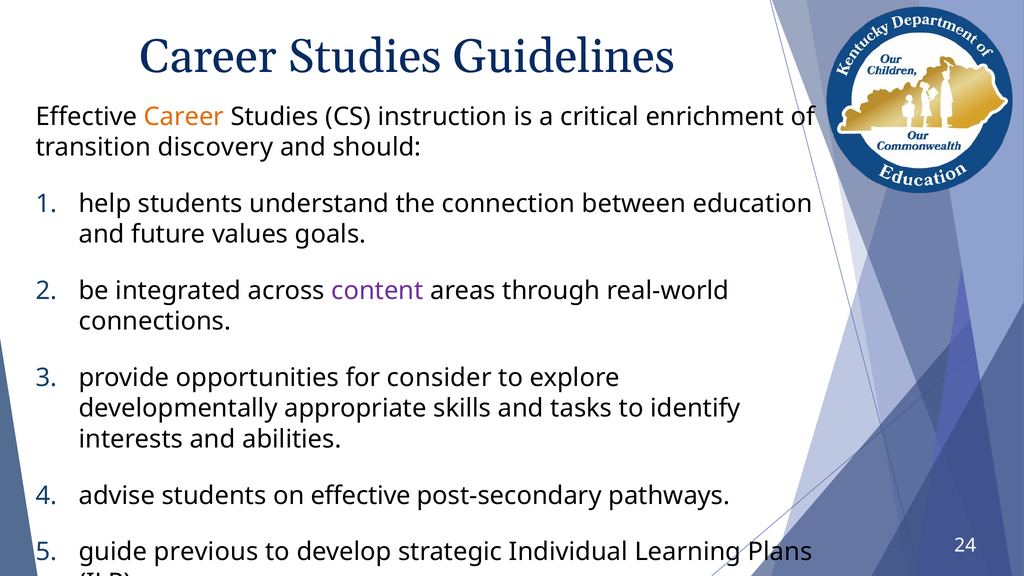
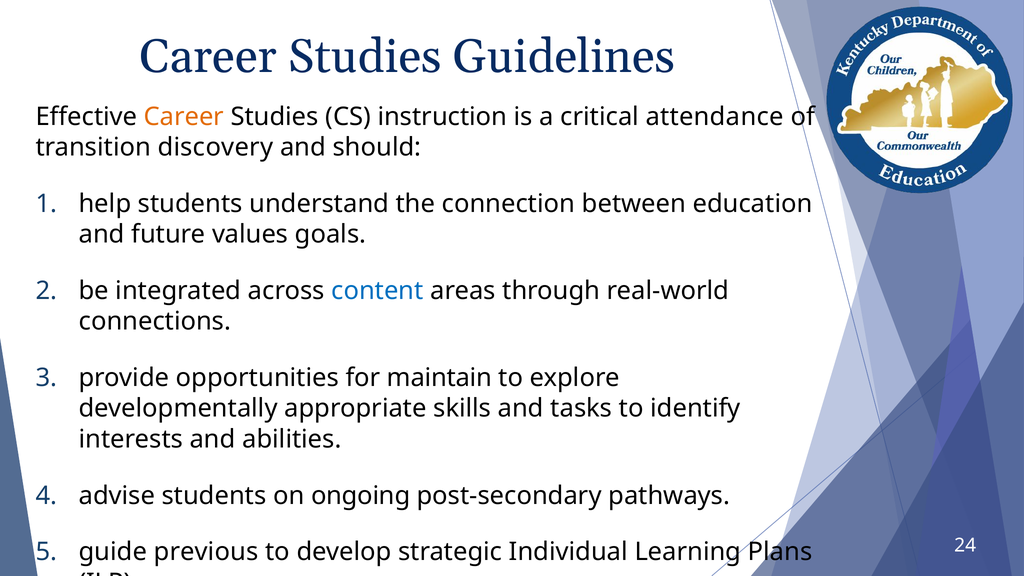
enrichment: enrichment -> attendance
content colour: purple -> blue
consider: consider -> maintain
on effective: effective -> ongoing
